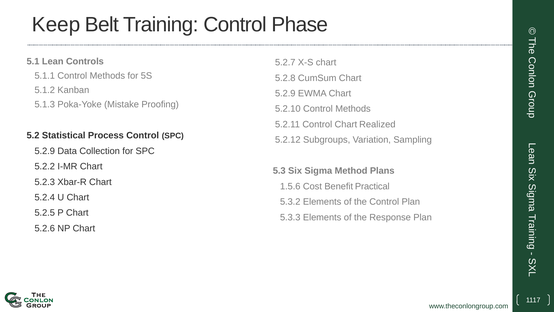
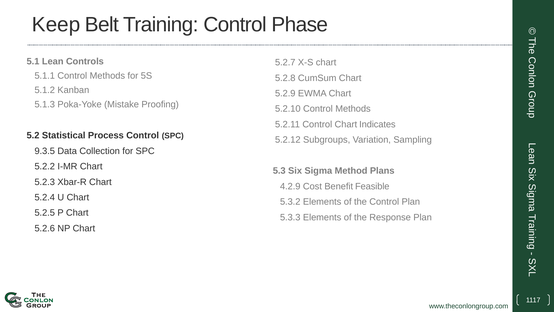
Realized: Realized -> Indicates
5.2.9 at (45, 151): 5.2.9 -> 9.3.5
1.5.6: 1.5.6 -> 4.2.9
Practical: Practical -> Feasible
